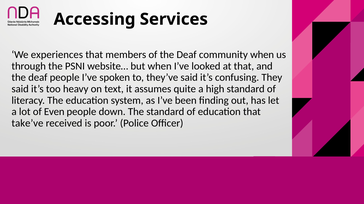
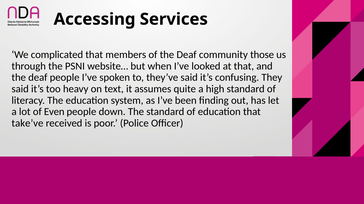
experiences: experiences -> complicated
community when: when -> those
